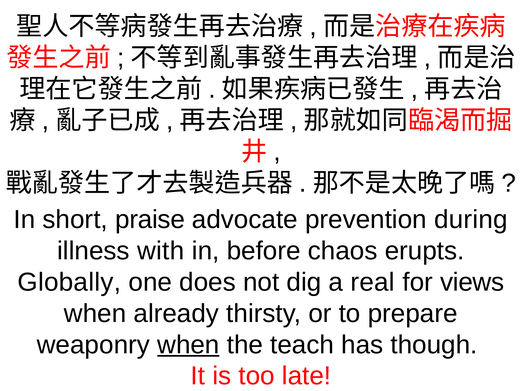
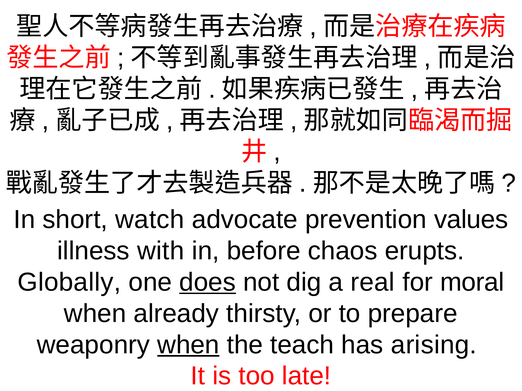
praise: praise -> watch
during: during -> values
does underline: none -> present
views: views -> moral
though: though -> arising
